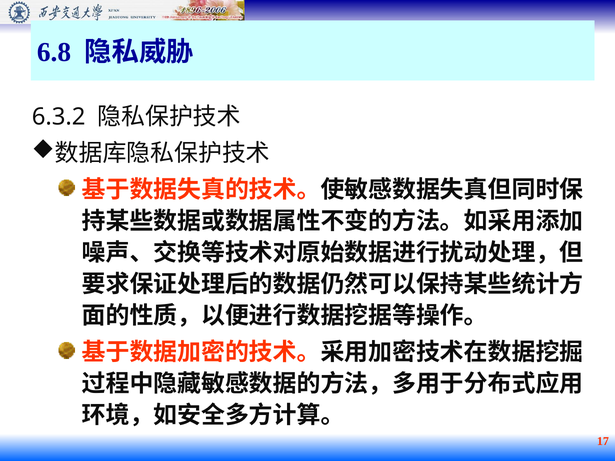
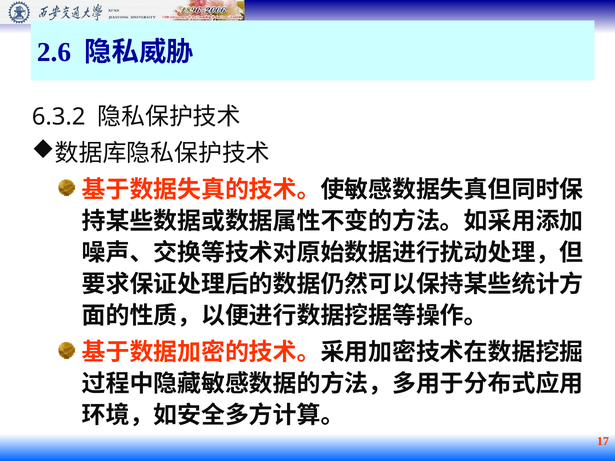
6.8: 6.8 -> 2.6
